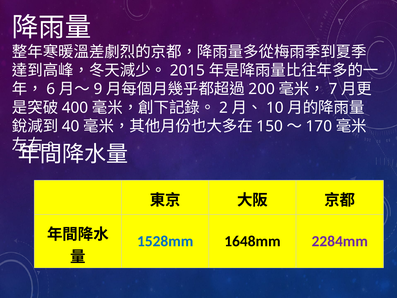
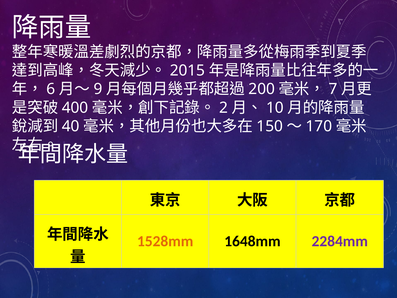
1528mm colour: blue -> orange
